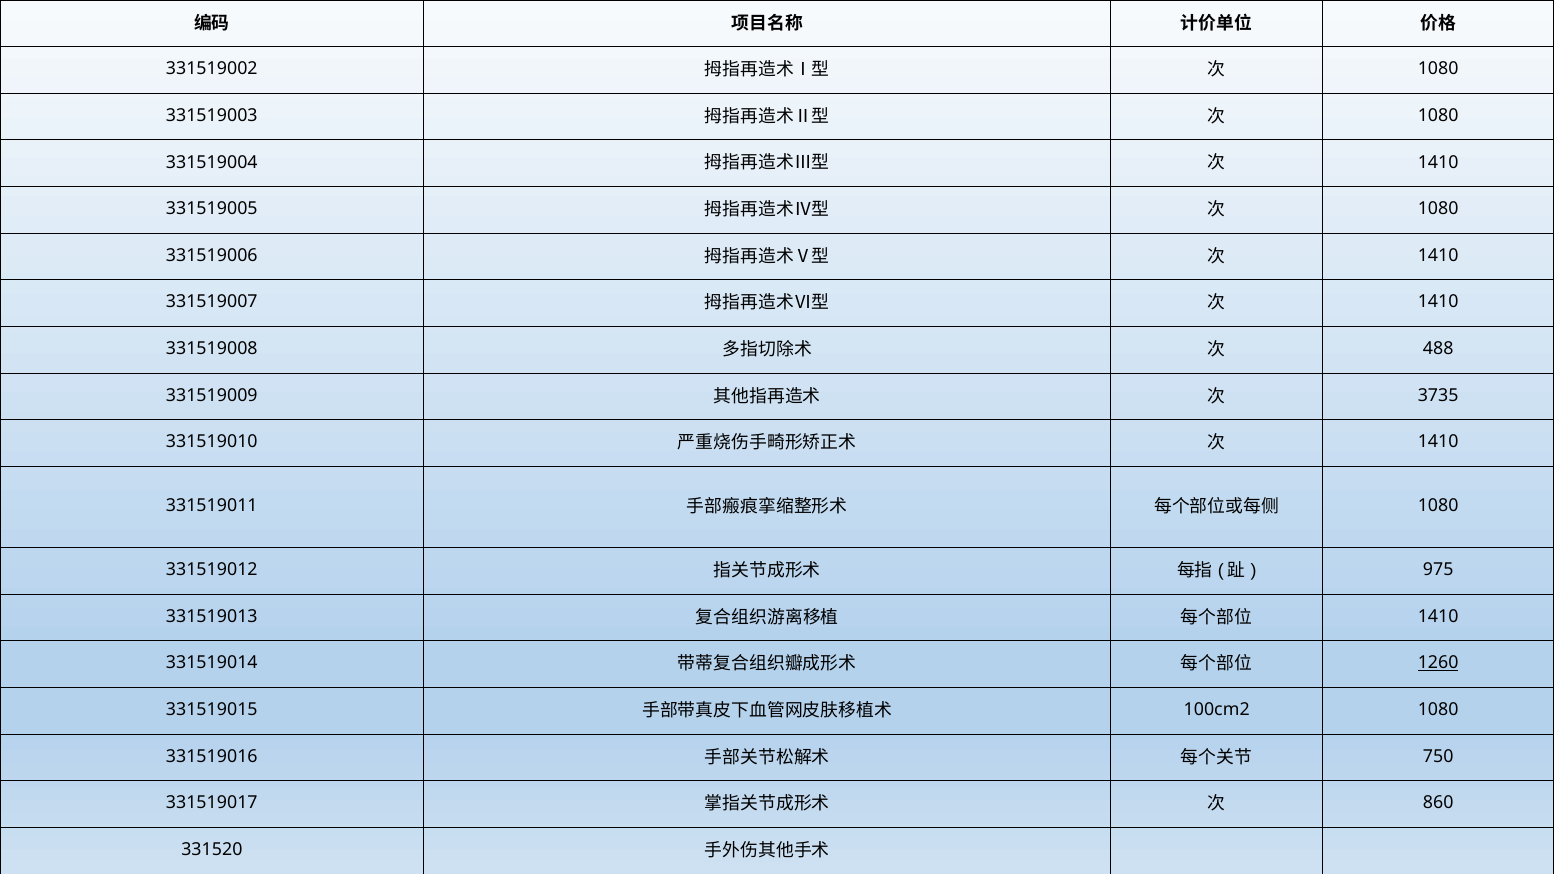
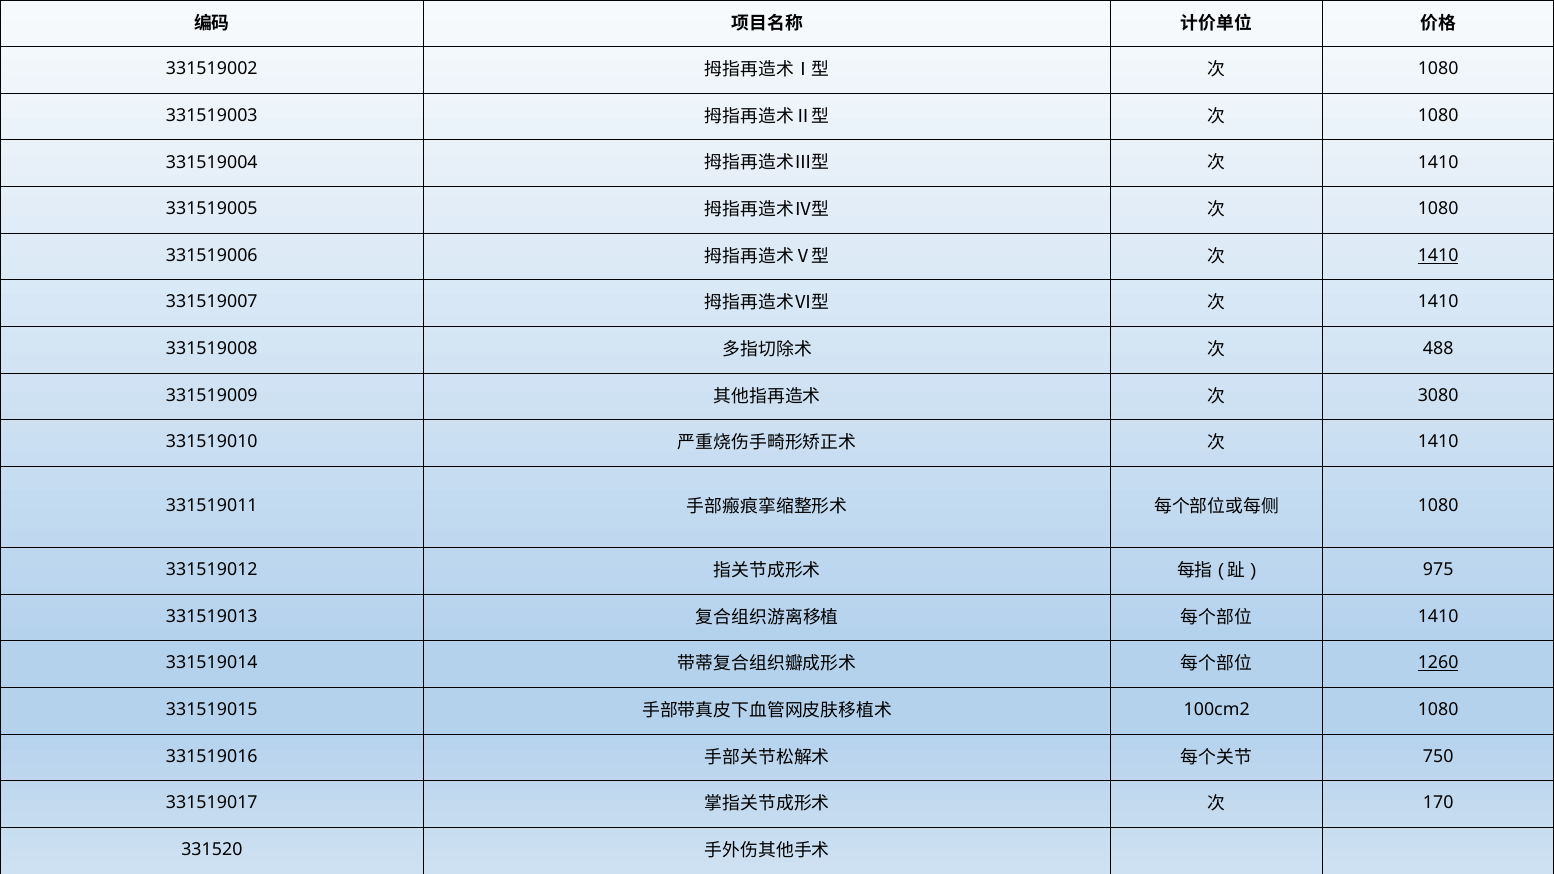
1410 at (1438, 255) underline: none -> present
3735: 3735 -> 3080
860: 860 -> 170
